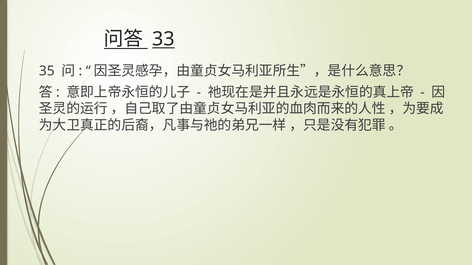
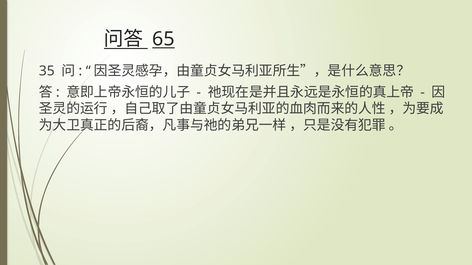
33: 33 -> 65
